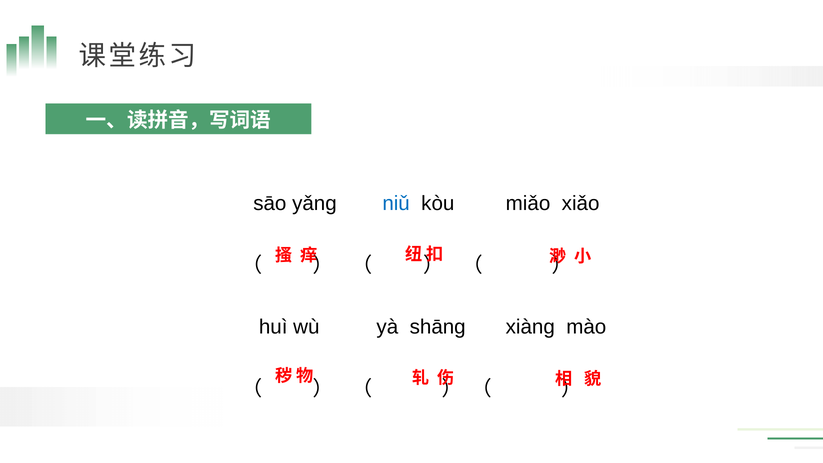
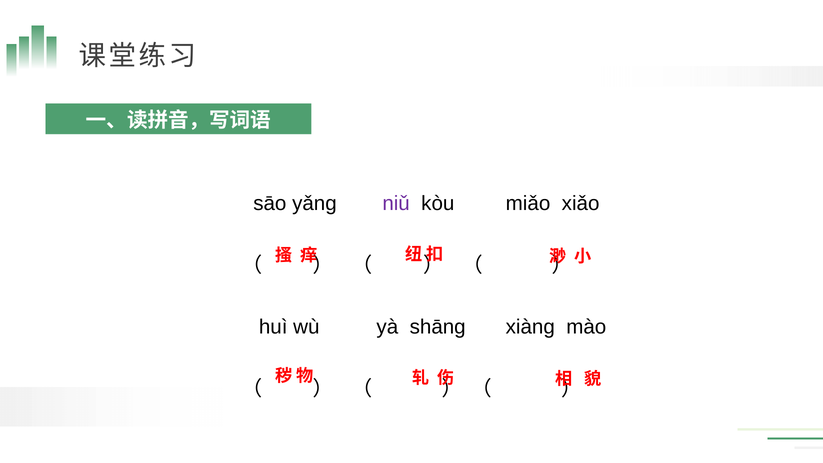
niǔ colour: blue -> purple
